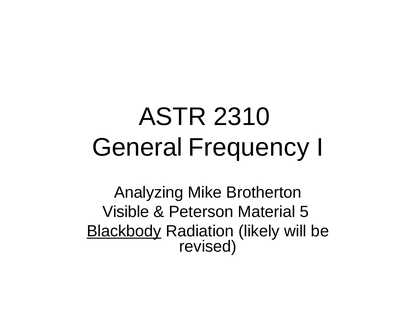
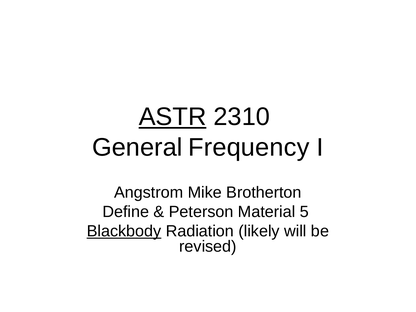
ASTR underline: none -> present
Analyzing: Analyzing -> Angstrom
Visible: Visible -> Define
